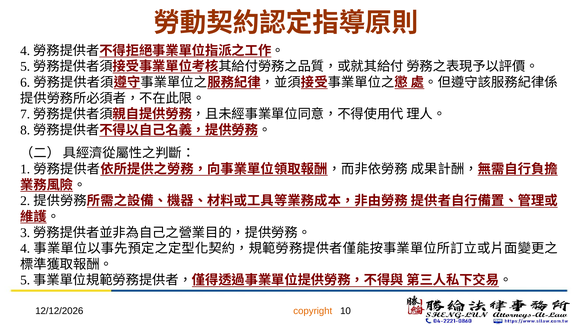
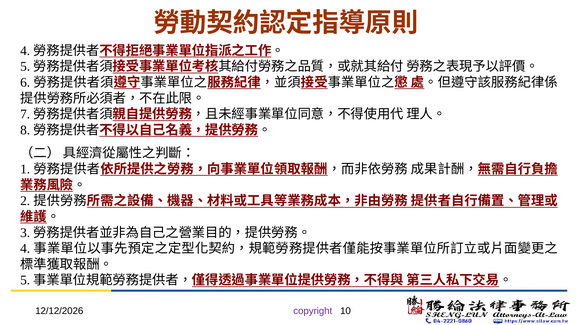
copyright colour: orange -> purple
